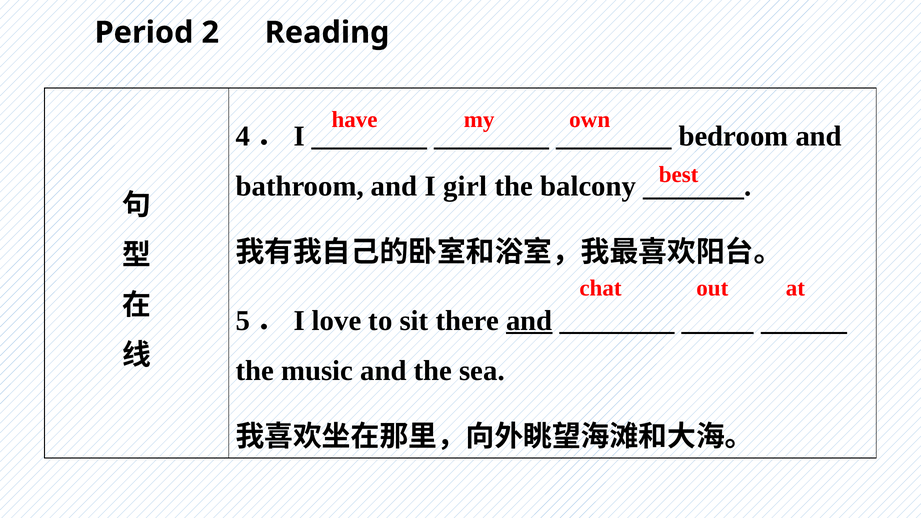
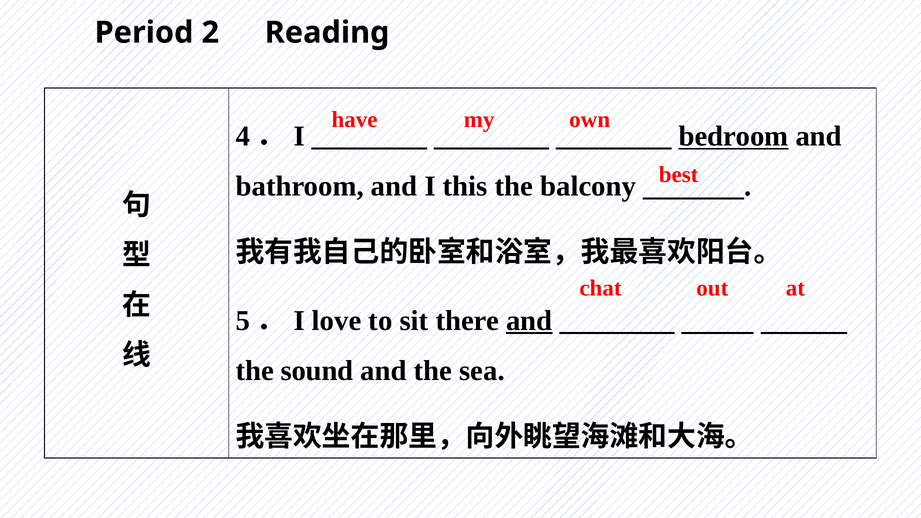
bedroom underline: none -> present
girl: girl -> this
music: music -> sound
